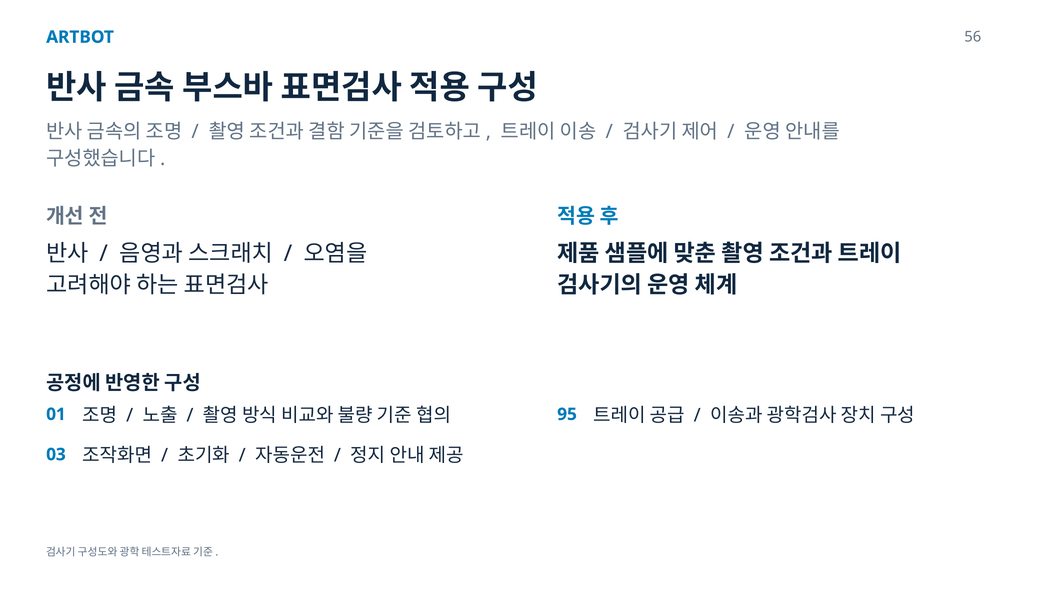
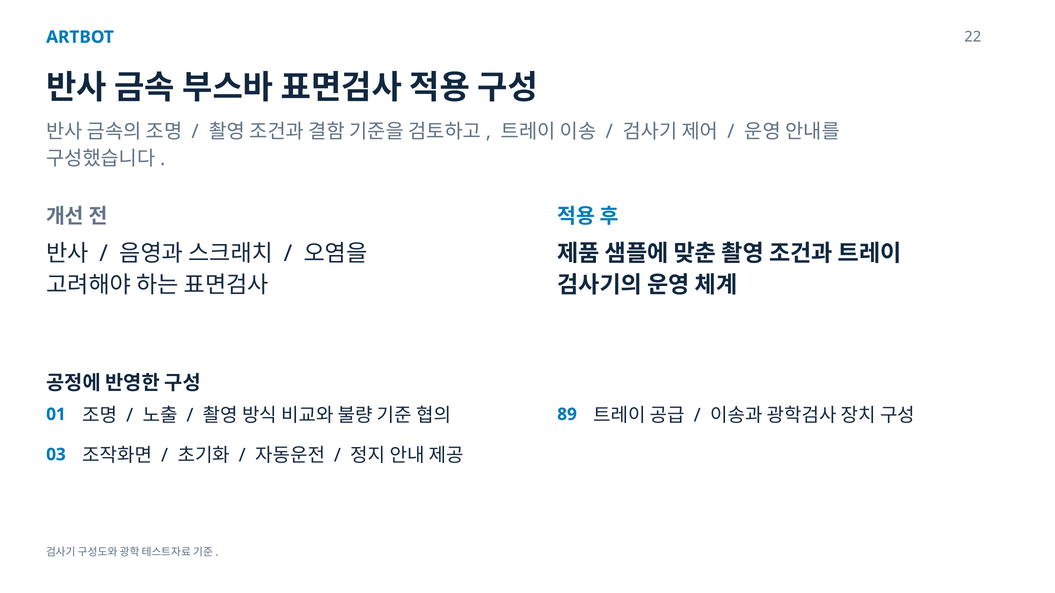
56: 56 -> 22
95: 95 -> 89
